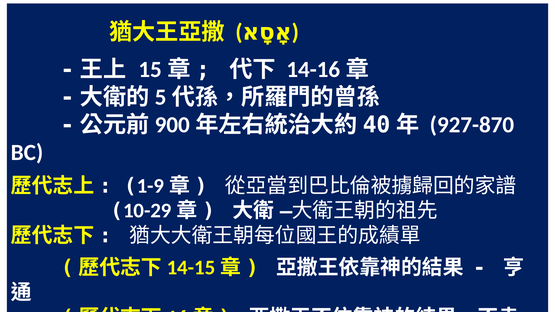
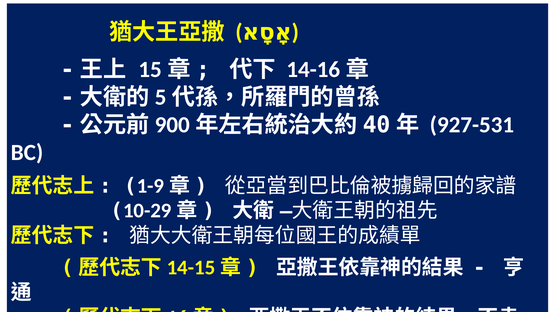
927-870: 927-870 -> 927-531
